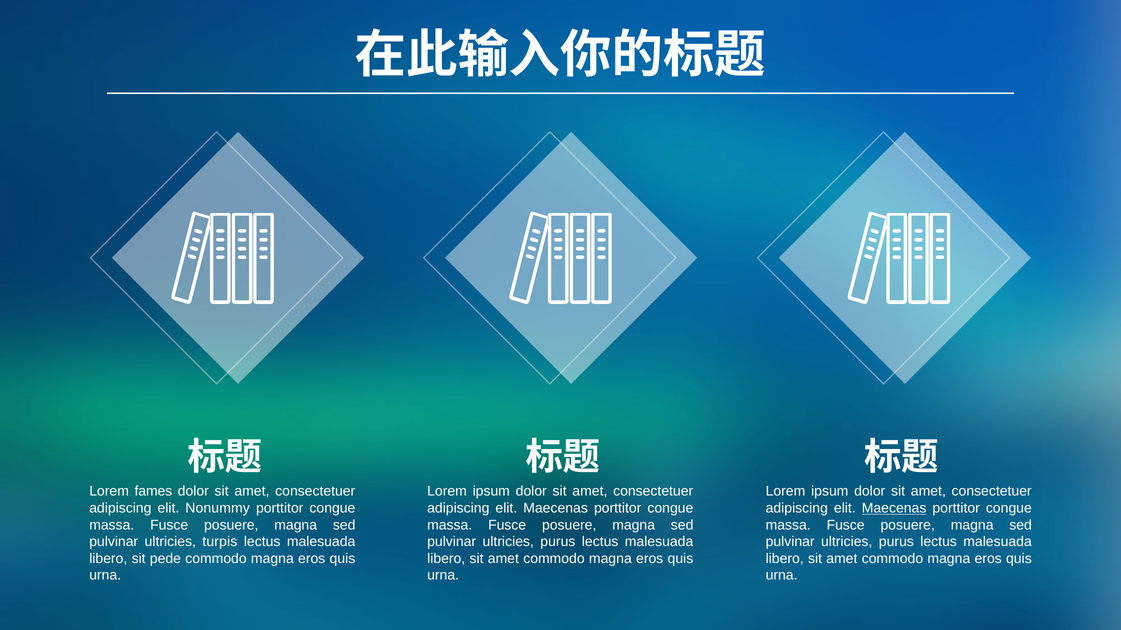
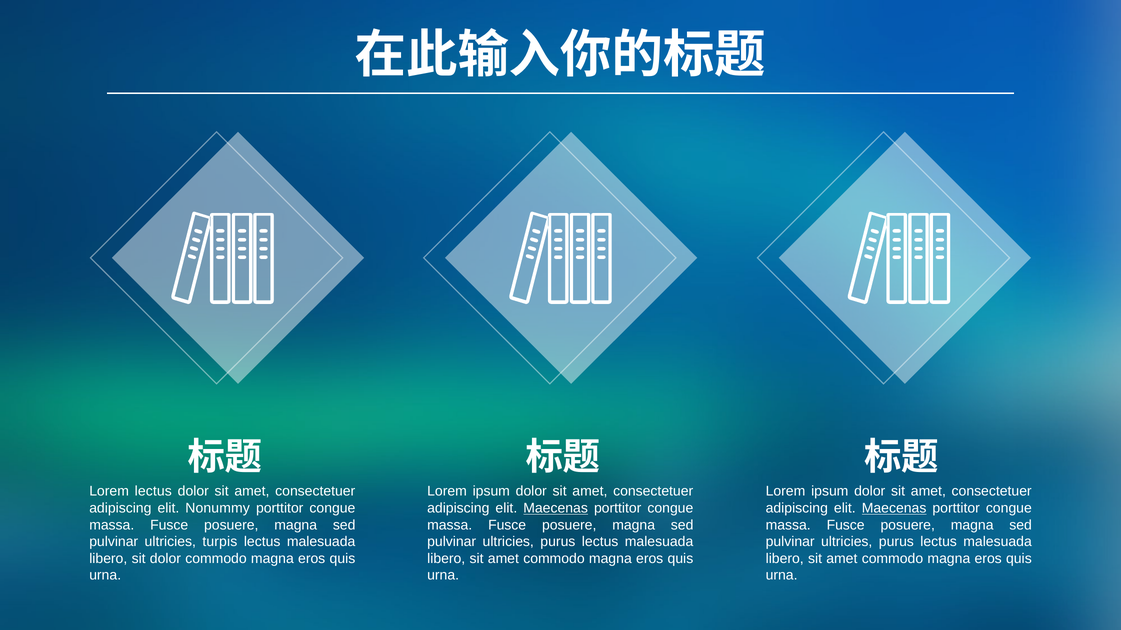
Lorem fames: fames -> lectus
Maecenas at (556, 509) underline: none -> present
sit pede: pede -> dolor
